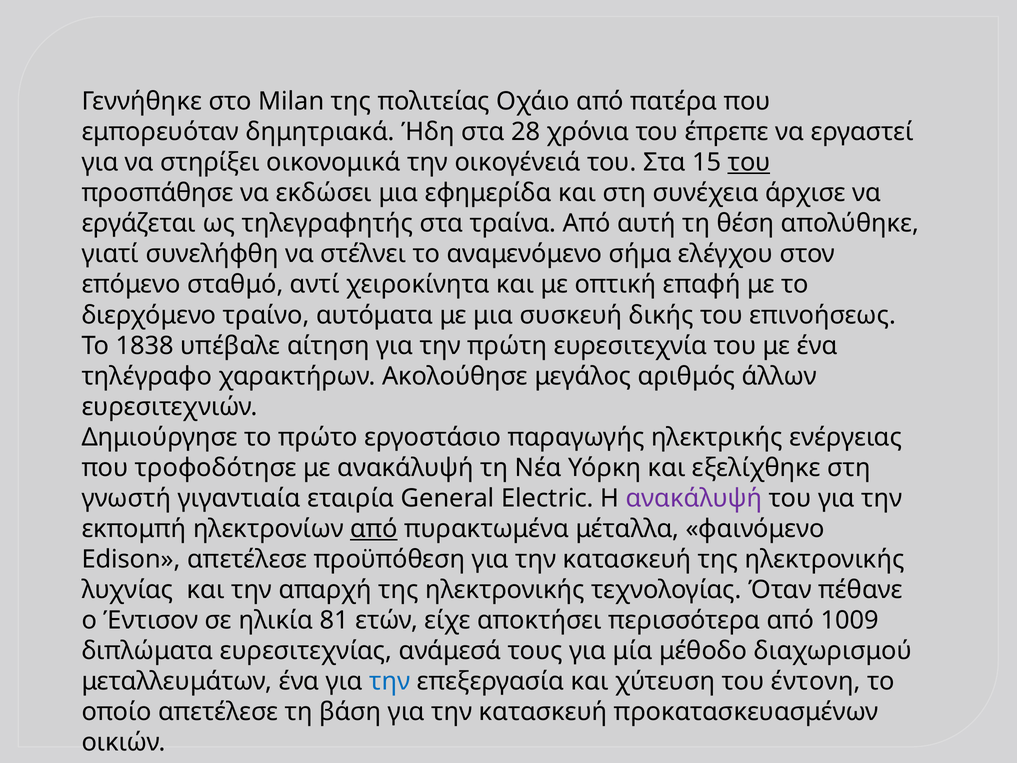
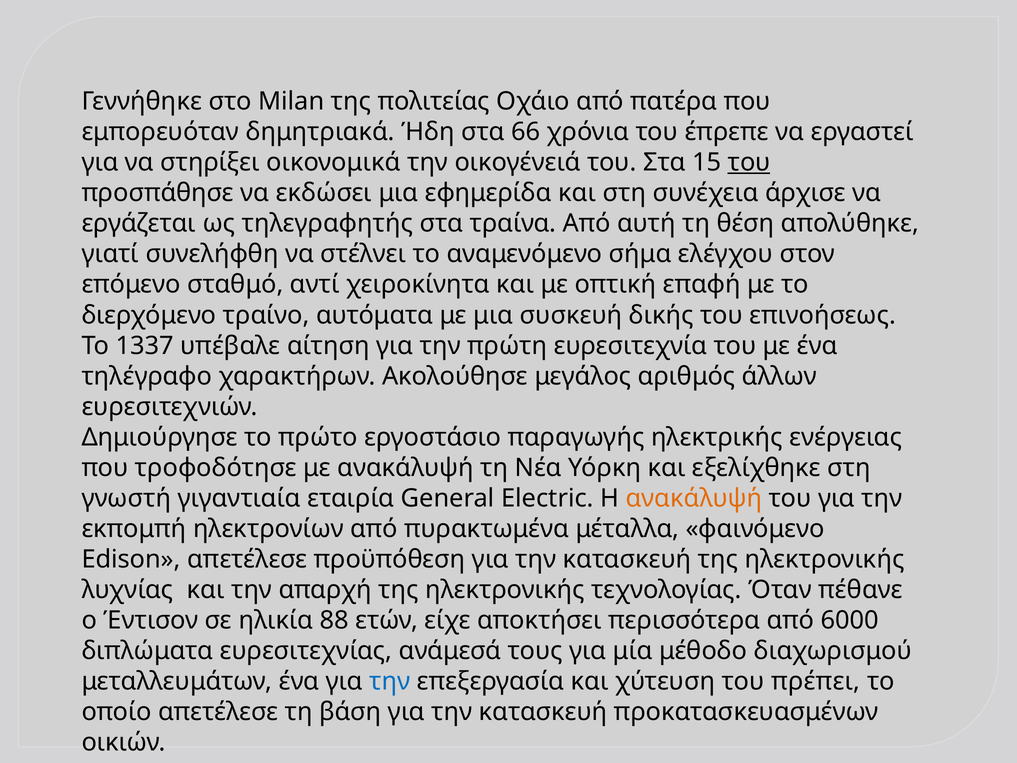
28: 28 -> 66
1838: 1838 -> 1337
ανακάλυψή at (694, 498) colour: purple -> orange
από at (374, 529) underline: present -> none
81: 81 -> 88
1009: 1009 -> 6000
έντονη: έντονη -> πρέπει
